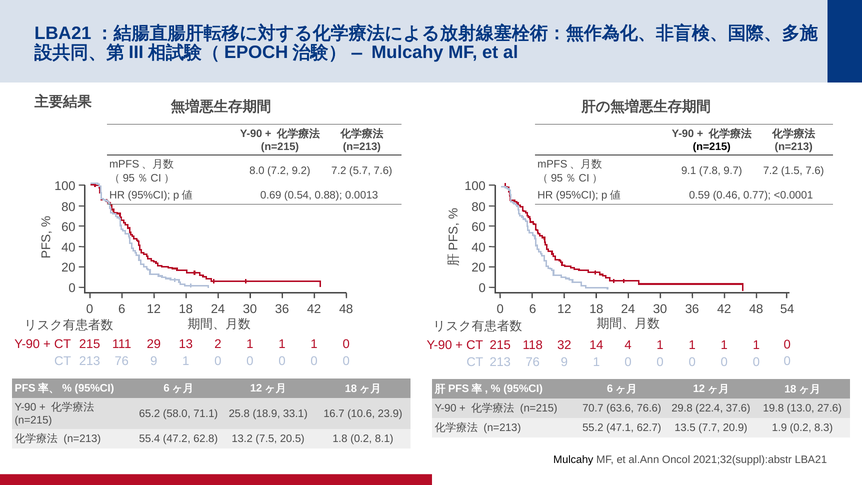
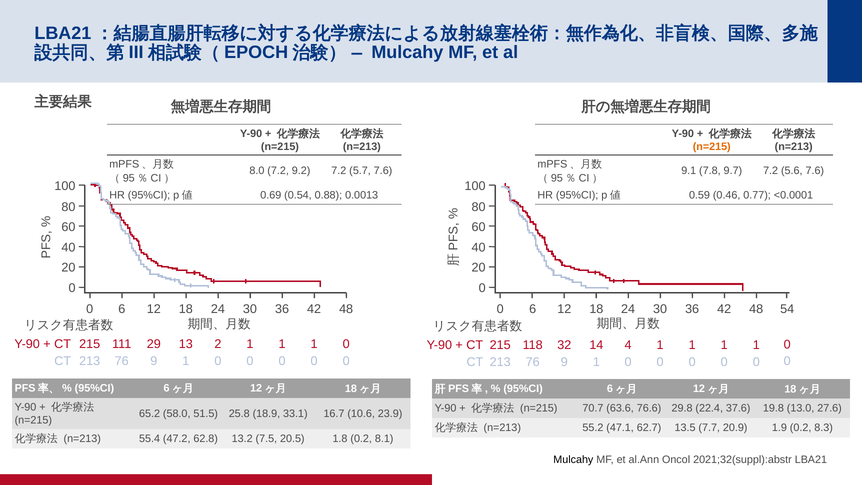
n=215 at (712, 147) colour: black -> orange
1.5: 1.5 -> 5.6
71.1: 71.1 -> 51.5
